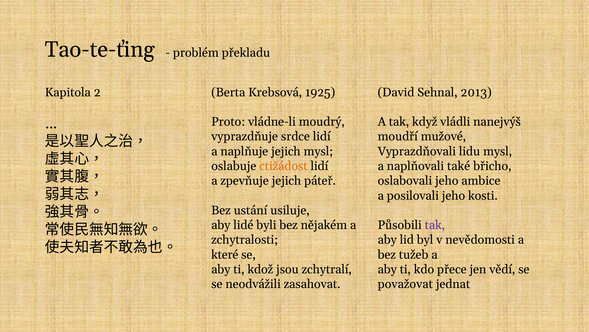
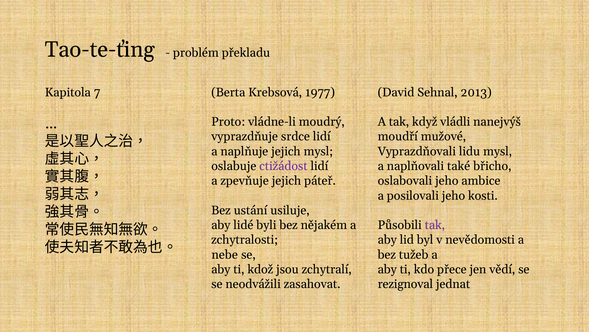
2: 2 -> 7
1925: 1925 -> 1977
ctižádost colour: orange -> purple
které: které -> nebe
považovat: považovat -> rezignoval
